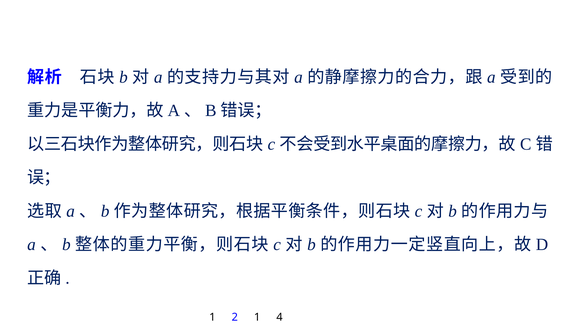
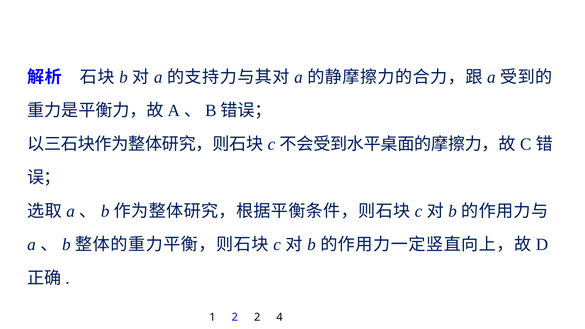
2 1: 1 -> 2
